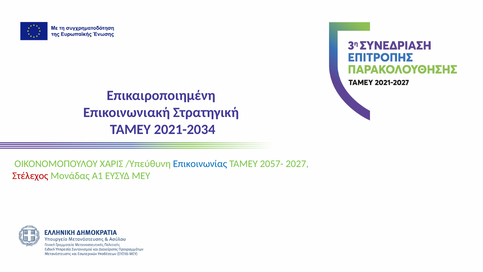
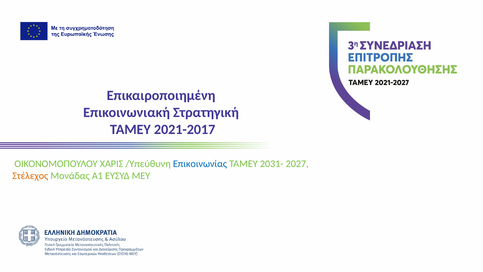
2021-2034: 2021-2034 -> 2021-2017
2057-: 2057- -> 2031-
Στέλεχος colour: red -> orange
